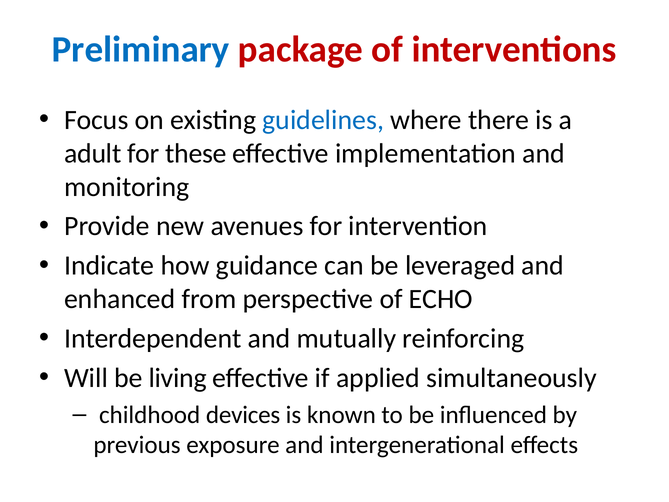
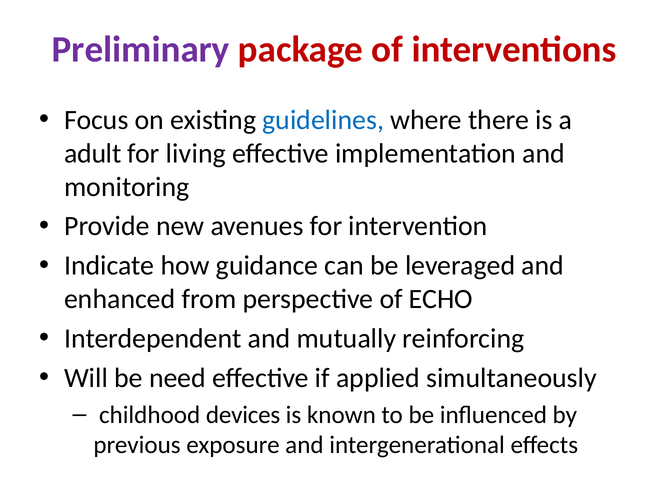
Preliminary colour: blue -> purple
these: these -> living
living: living -> need
